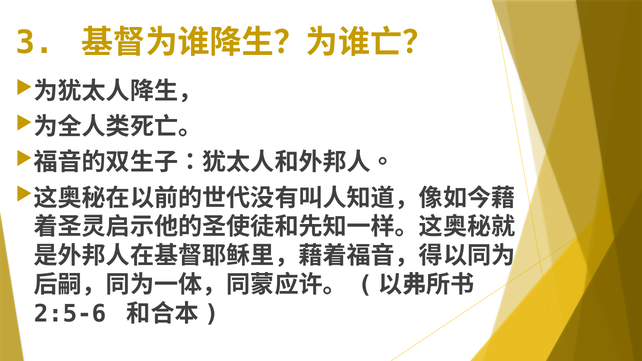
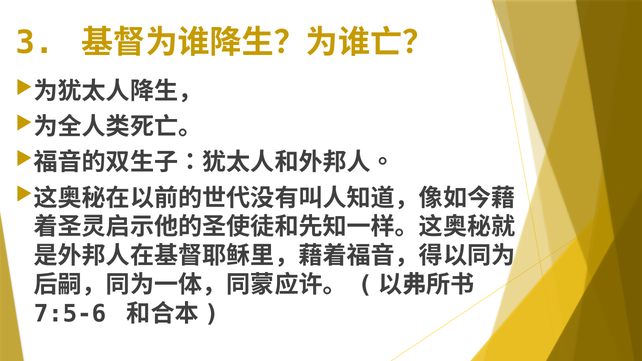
2:5-6: 2:5-6 -> 7:5-6
